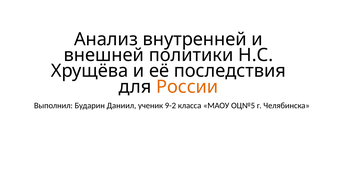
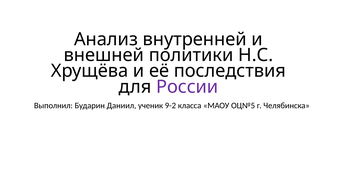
России colour: orange -> purple
